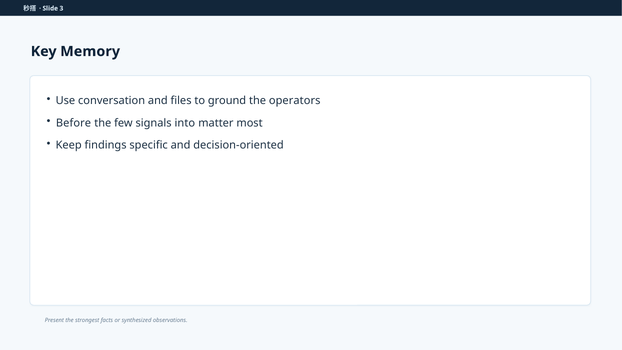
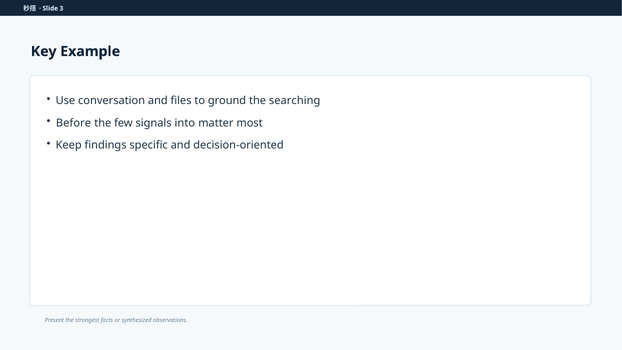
Memory: Memory -> Example
operators: operators -> searching
